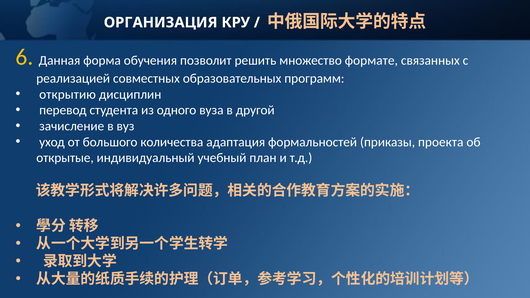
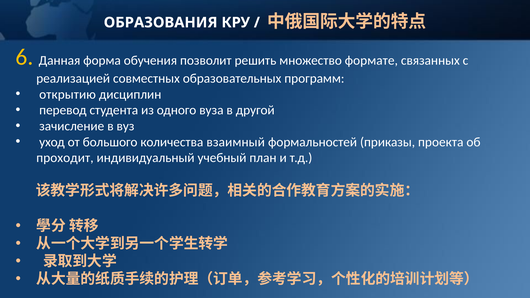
ОРГАНИЗАЦИЯ: ОРГАНИЗАЦИЯ -> ОБРАЗОВАНИЯ
адаптация: адаптация -> взаимный
открытые: открытые -> проходит
